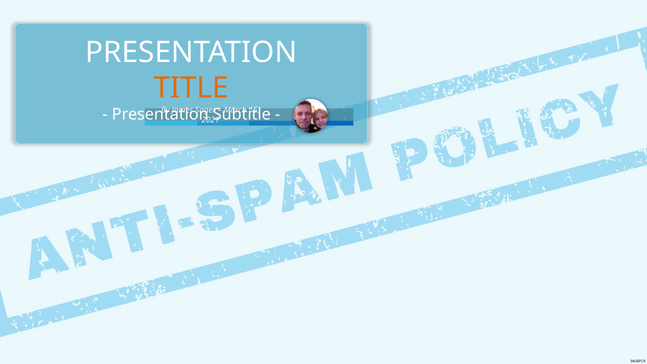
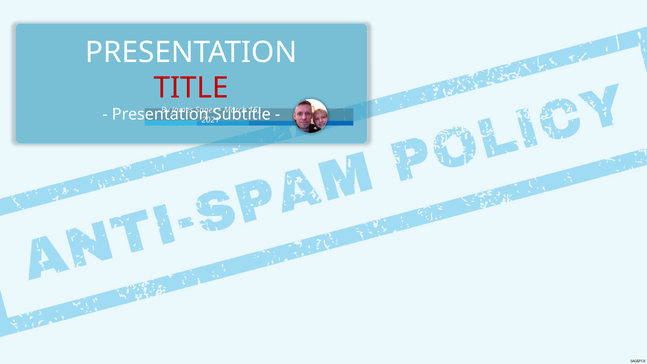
TITLE colour: orange -> red
